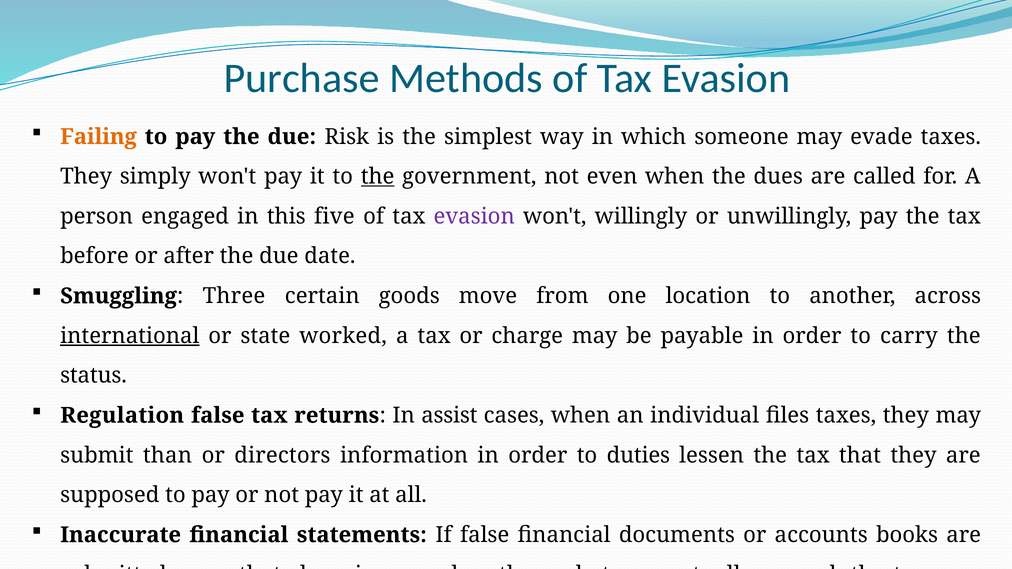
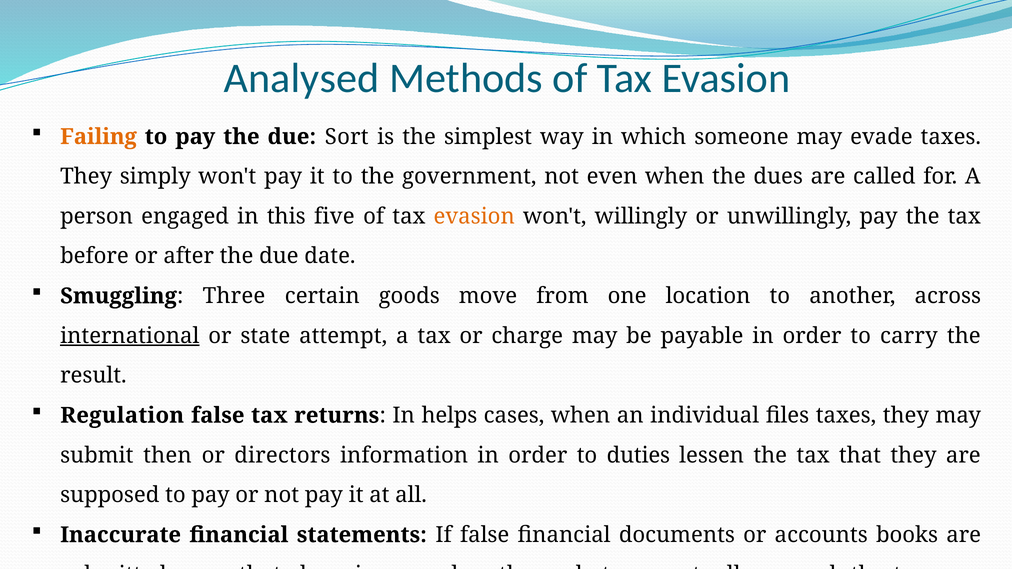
Purchase: Purchase -> Analysed
Risk: Risk -> Sort
the at (378, 177) underline: present -> none
evasion at (474, 216) colour: purple -> orange
worked: worked -> attempt
status: status -> result
assist: assist -> helps
submit than: than -> then
